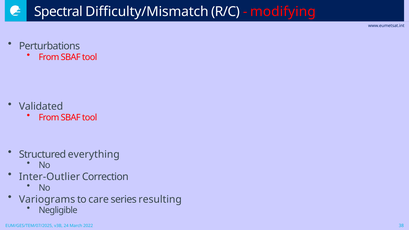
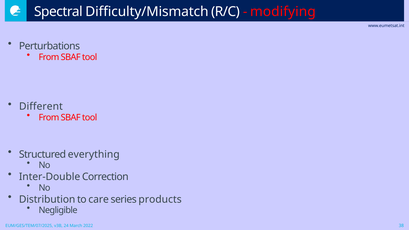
Validated: Validated -> Different
Inter-Outlier: Inter-Outlier -> Inter-Double
Variograms: Variograms -> Distribution
resulting: resulting -> products
